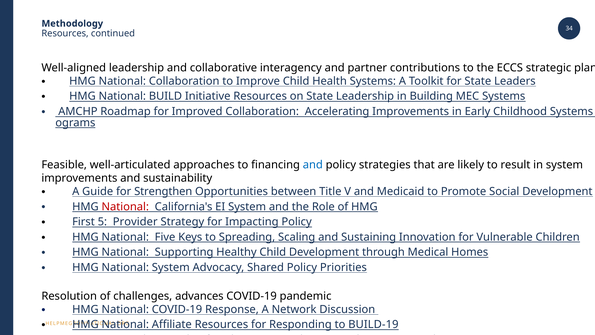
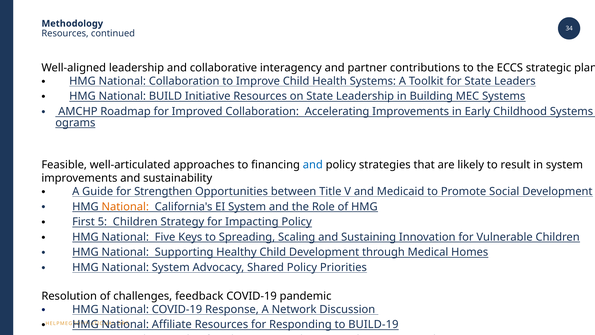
National at (125, 206) colour: red -> orange
5 Provider: Provider -> Children
advances: advances -> feedback
